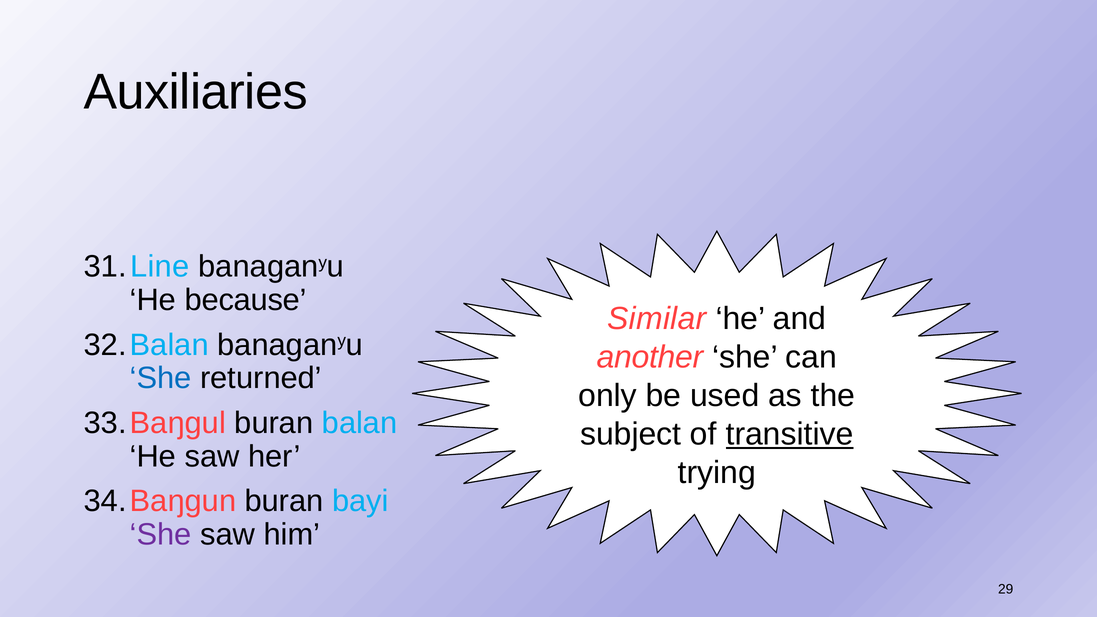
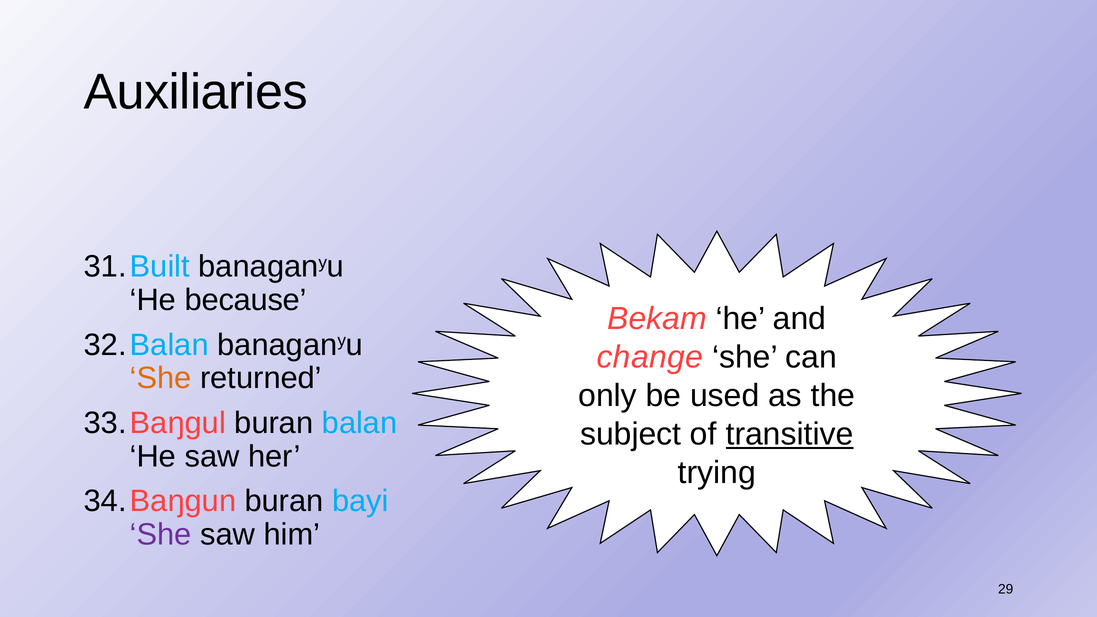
Line: Line -> Built
Similar: Similar -> Bekam
another: another -> change
She at (161, 378) colour: blue -> orange
